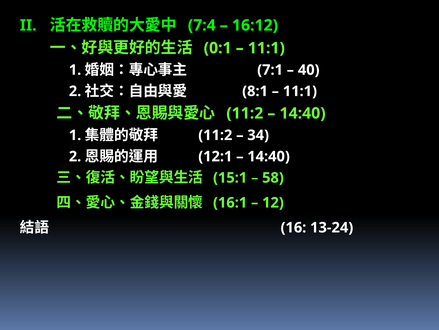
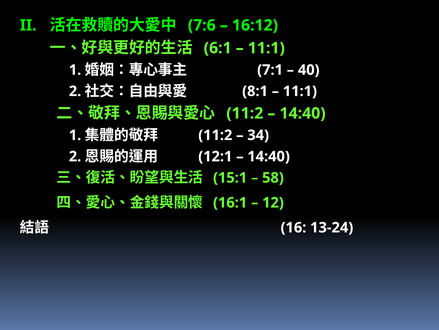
7:4: 7:4 -> 7:6
0:1: 0:1 -> 6:1
